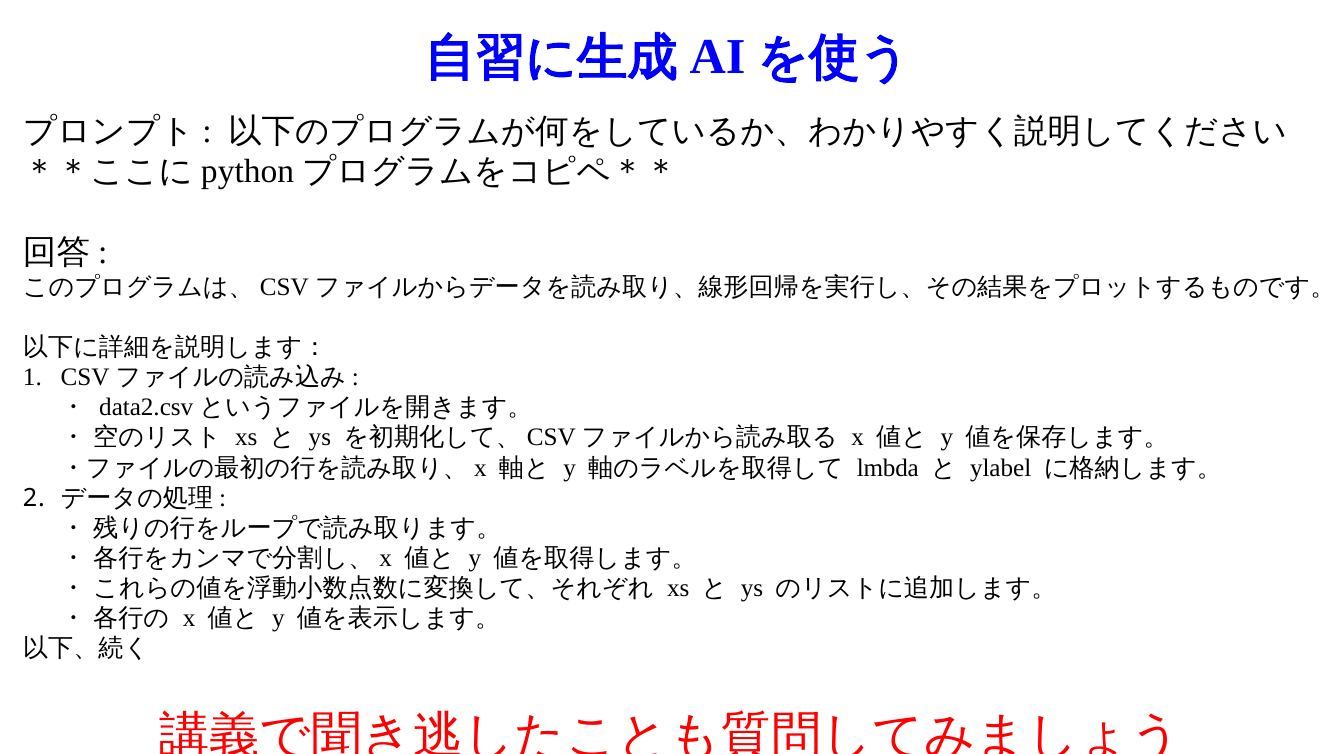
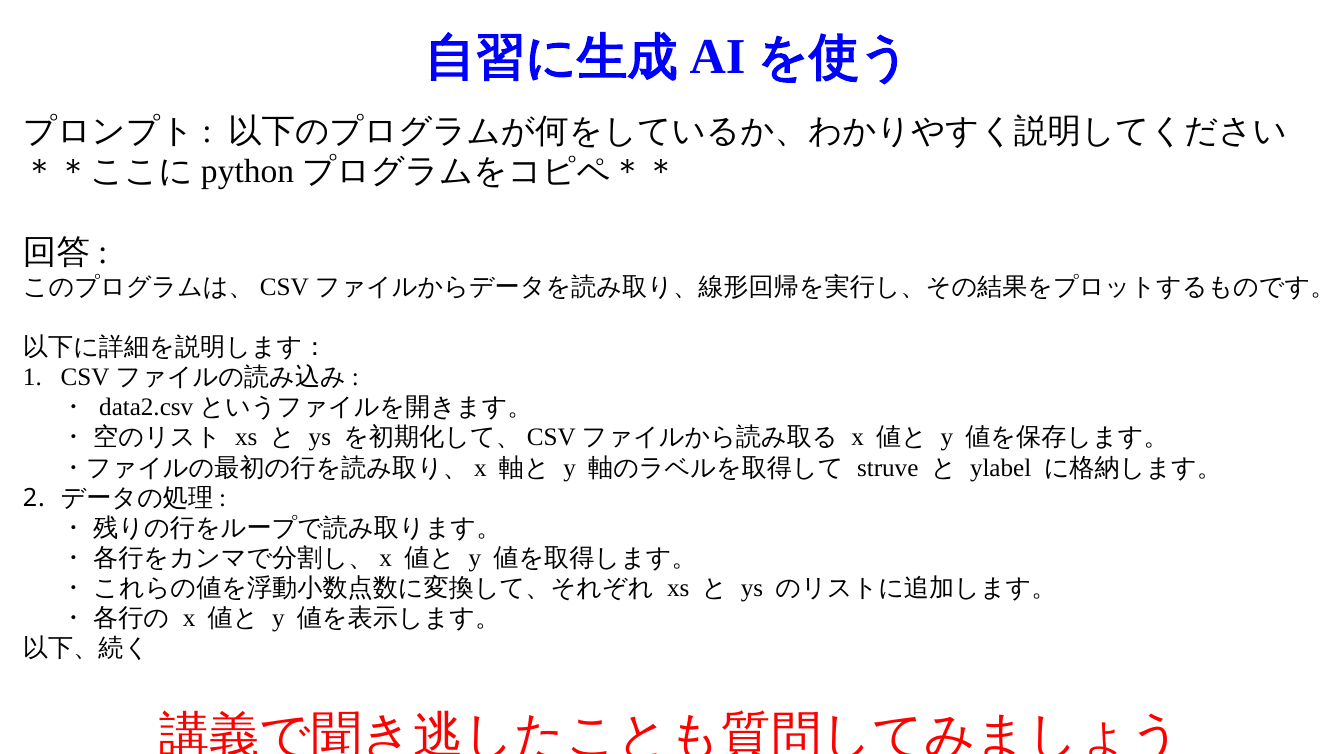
lmbda: lmbda -> struve
